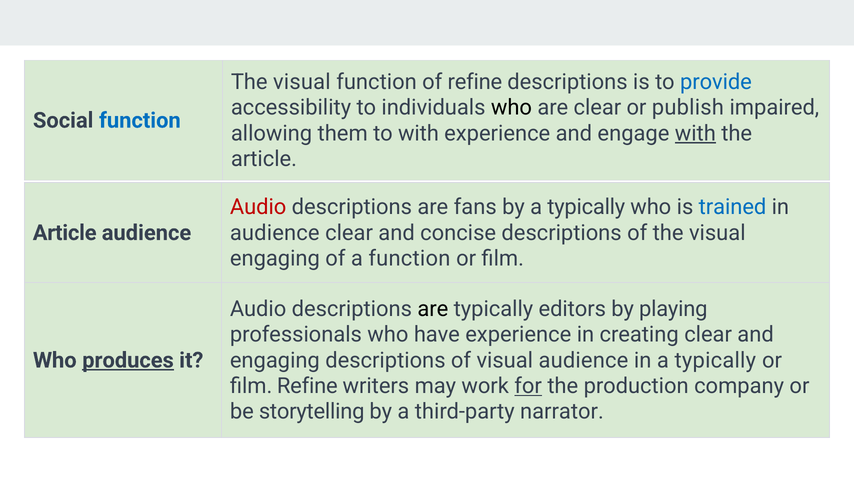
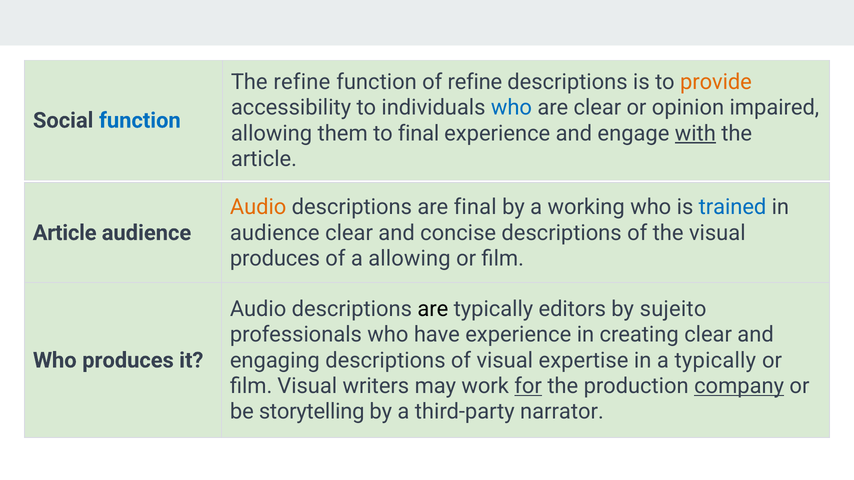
visual at (302, 82): visual -> refine
provide colour: blue -> orange
who at (511, 108) colour: black -> blue
publish: publish -> opinion
to with: with -> final
Audio at (258, 207) colour: red -> orange
are fans: fans -> final
by a typically: typically -> working
engaging at (275, 259): engaging -> produces
a function: function -> allowing
playing: playing -> sujeito
visual audience: audience -> expertise
produces at (128, 361) underline: present -> none
film Refine: Refine -> Visual
company underline: none -> present
